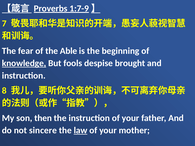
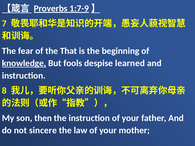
Able: Able -> That
brought: brought -> learned
law underline: present -> none
